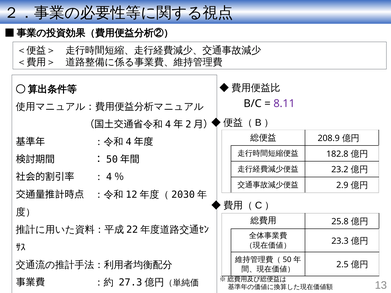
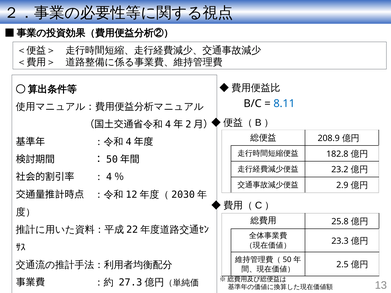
8.11 colour: purple -> blue
